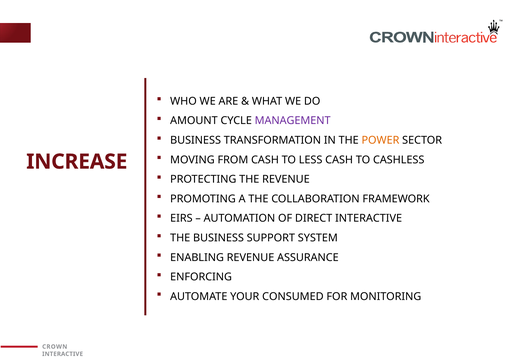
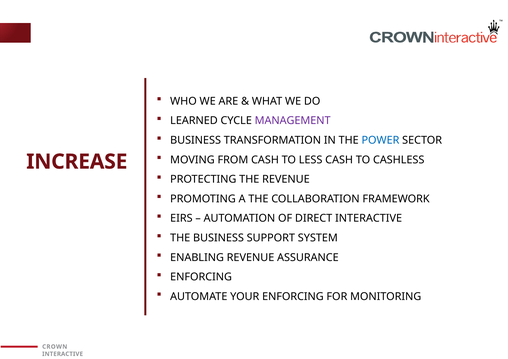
AMOUNT: AMOUNT -> LEARNED
POWER colour: orange -> blue
YOUR CONSUMED: CONSUMED -> ENFORCING
